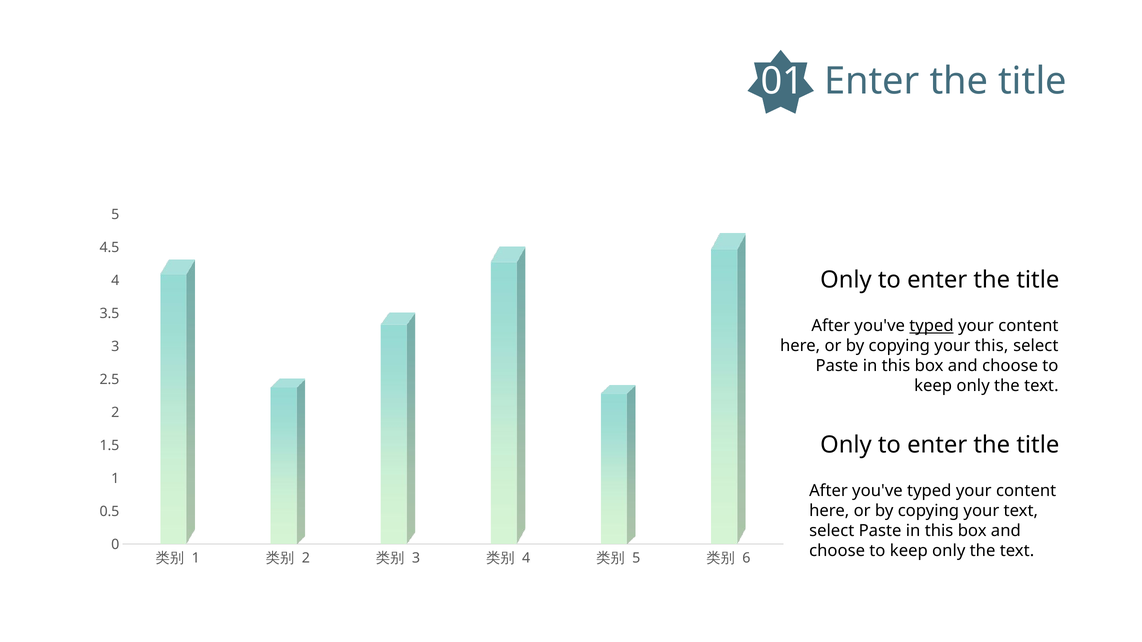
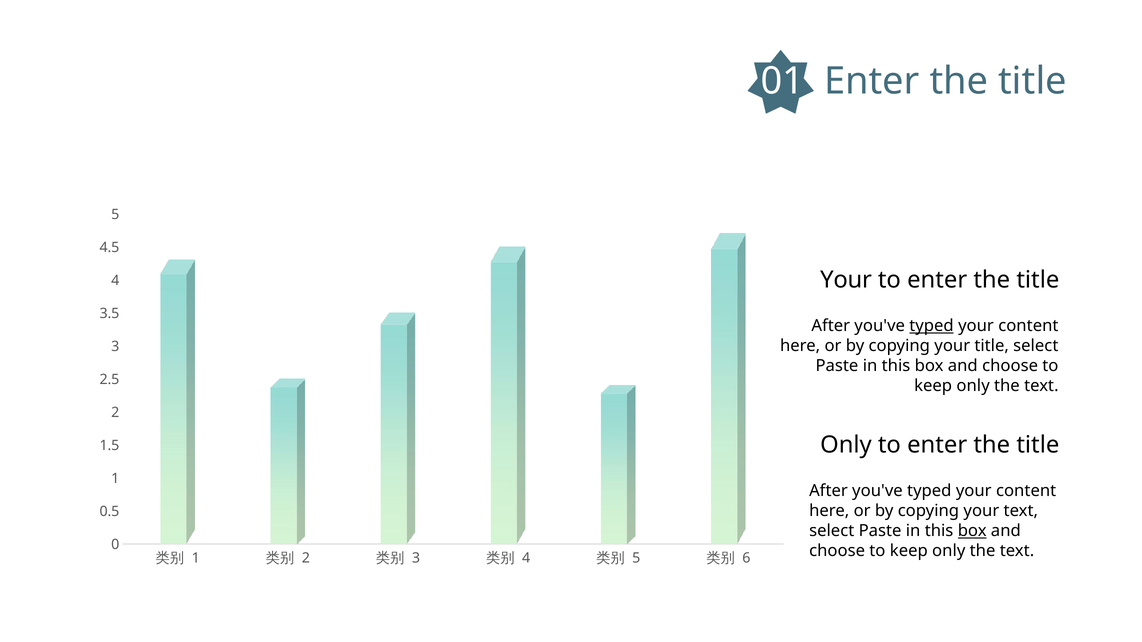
Only at (846, 280): Only -> Your
your this: this -> title
box at (972, 531) underline: none -> present
